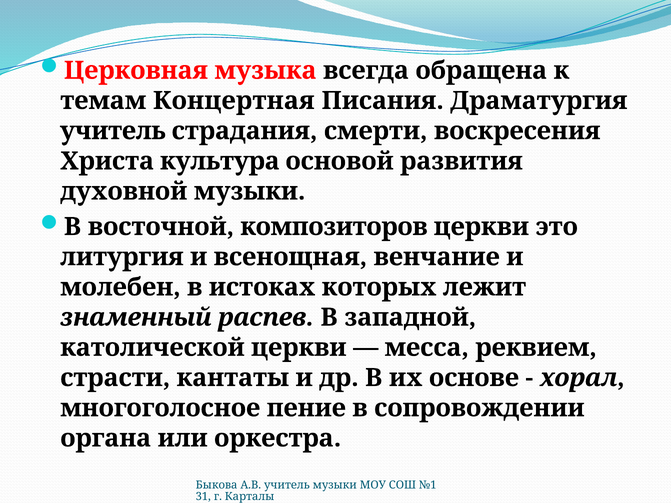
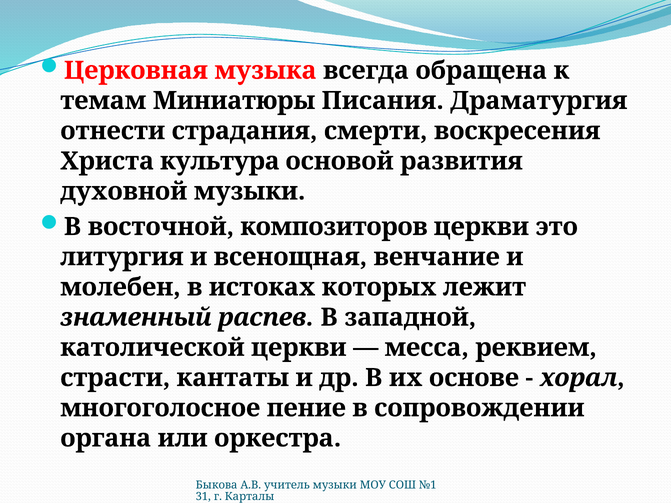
Концертная: Концертная -> Миниатюры
учитель at (113, 131): учитель -> отнести
